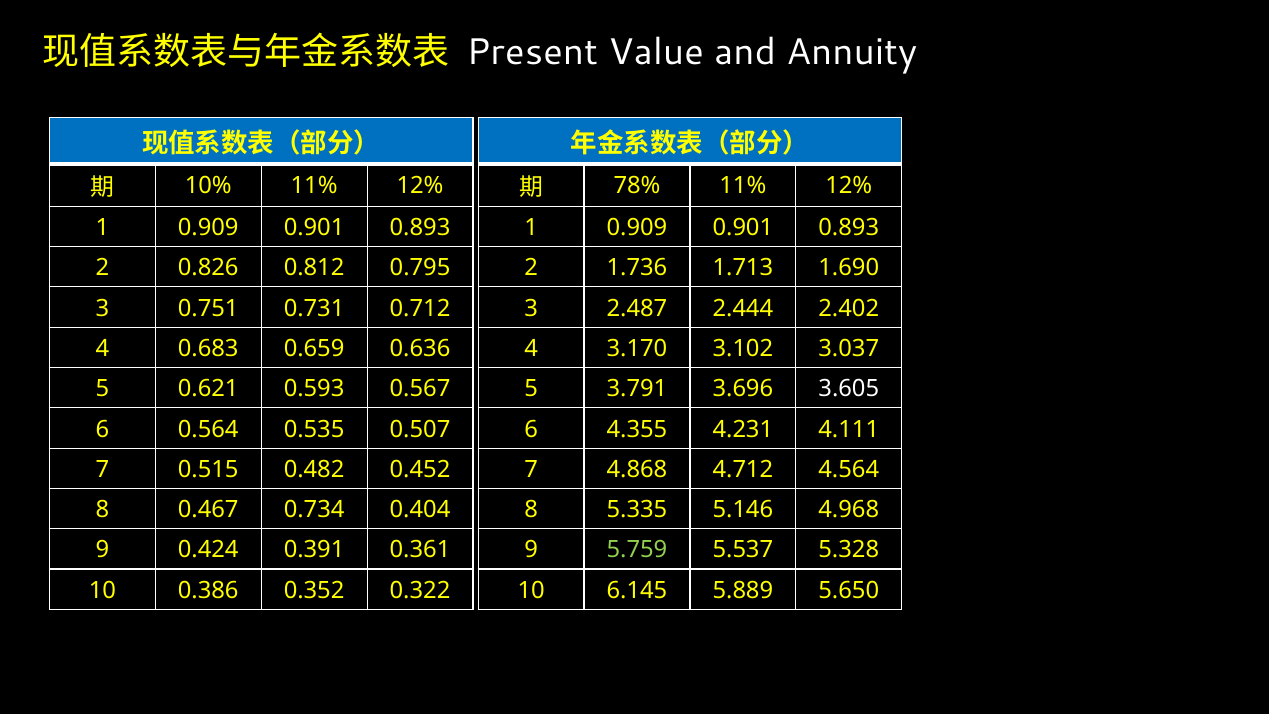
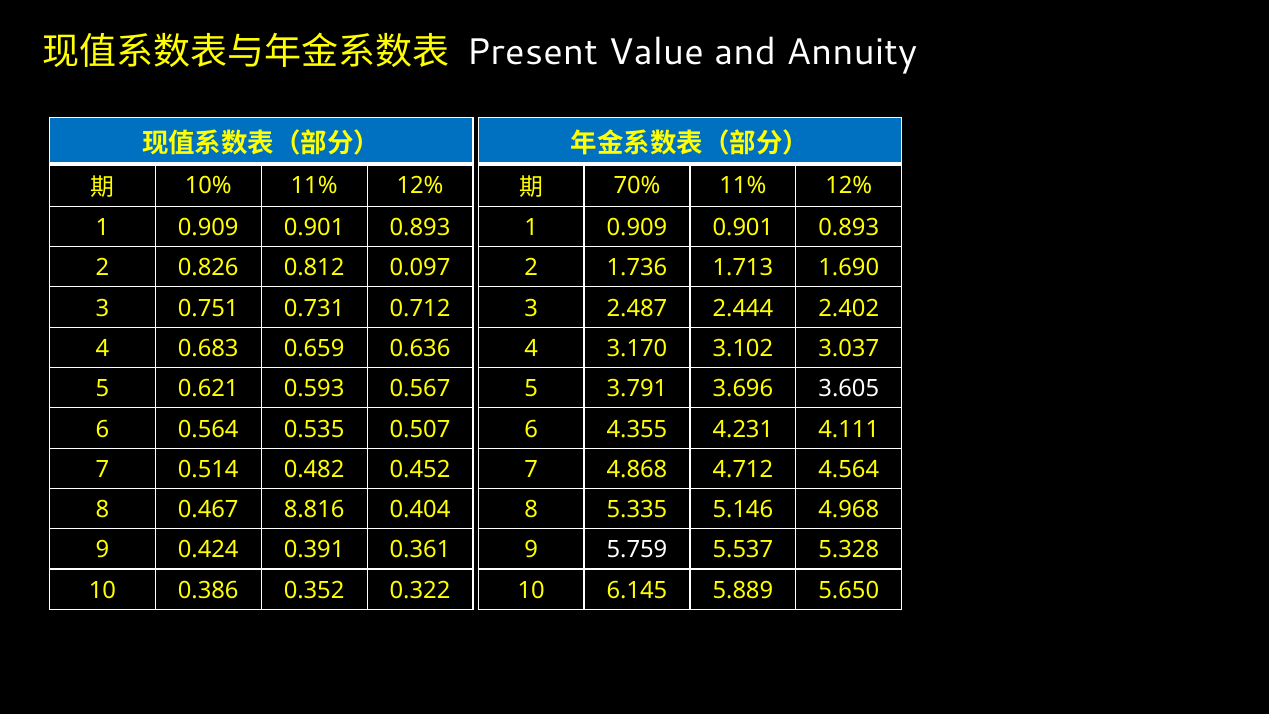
78%: 78% -> 70%
0.795: 0.795 -> 0.097
0.515: 0.515 -> 0.514
0.734: 0.734 -> 8.816
5.759 colour: light green -> white
